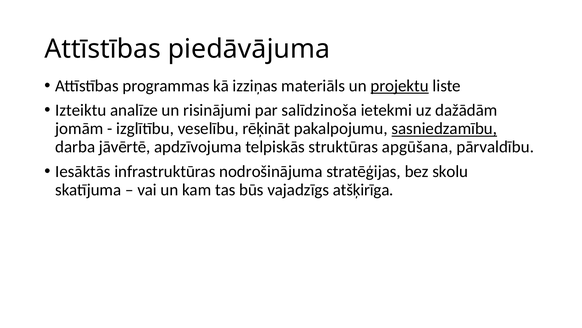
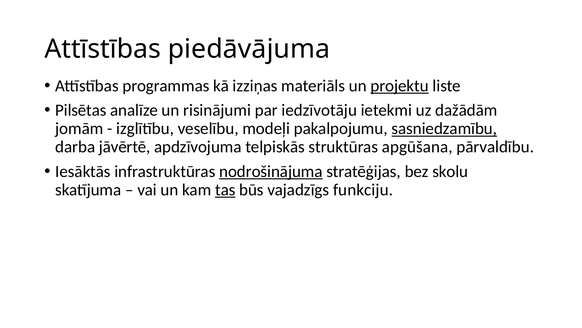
Izteiktu: Izteiktu -> Pilsētas
salīdzinoša: salīdzinoša -> iedzīvotāju
rēķināt: rēķināt -> modeļi
nodrošinājuma underline: none -> present
tas underline: none -> present
atšķirīga: atšķirīga -> funkciju
